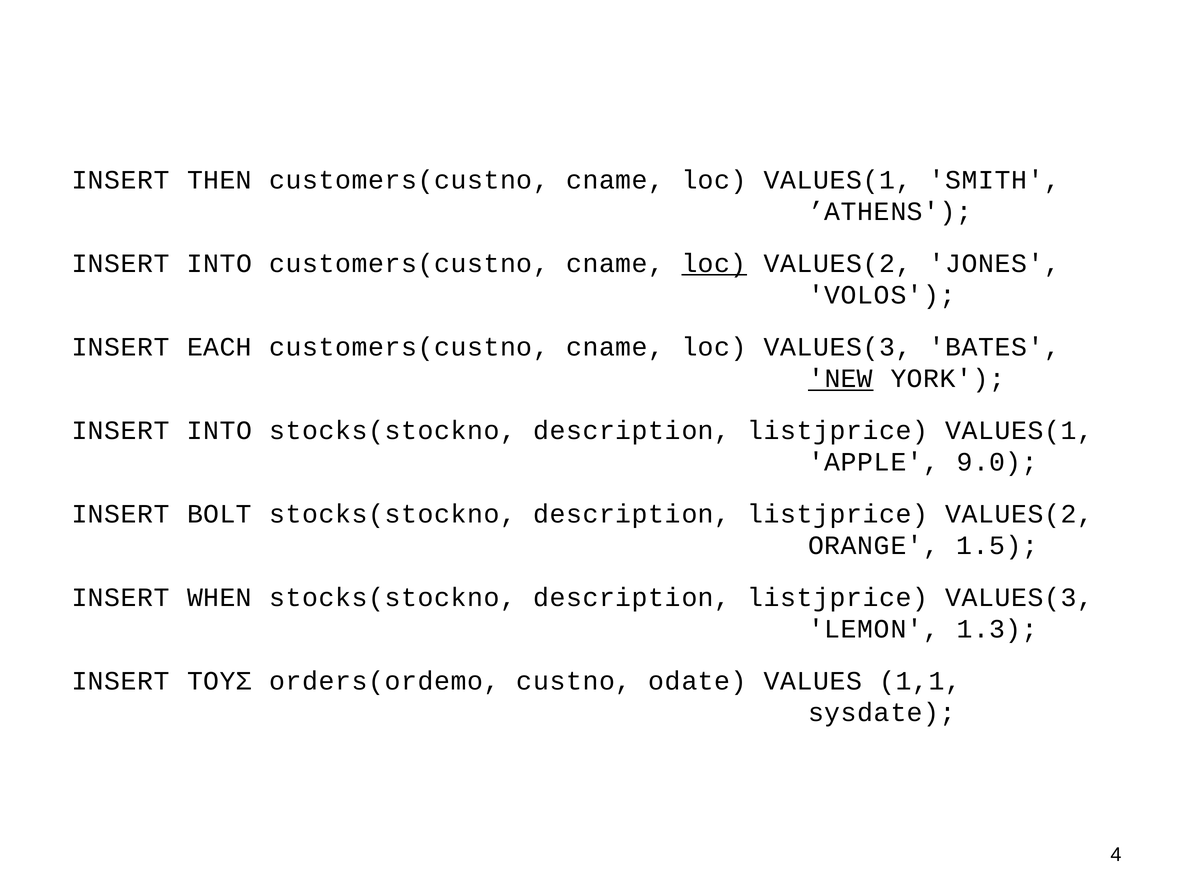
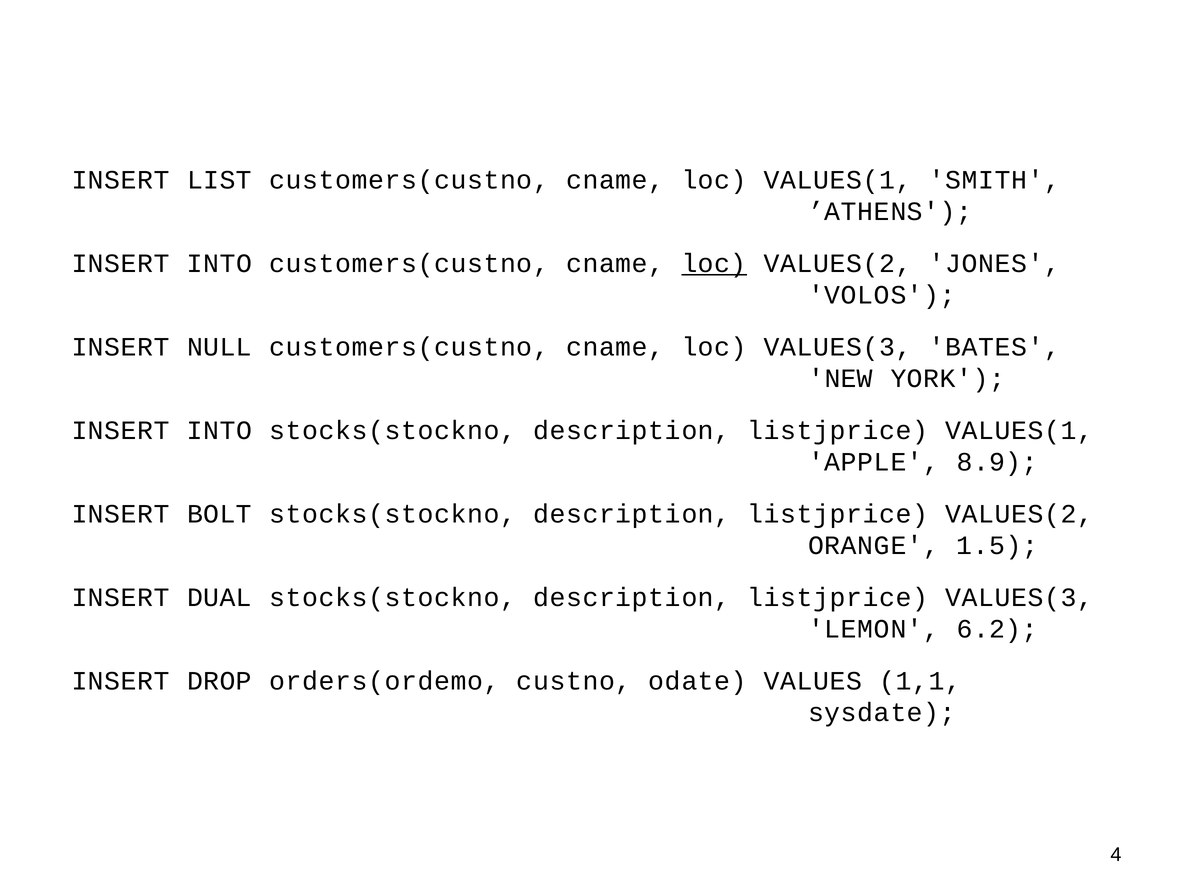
THEN: THEN -> LIST
EACH: EACH -> NULL
NEW underline: present -> none
9.0: 9.0 -> 8.9
WHEN: WHEN -> DUAL
1.3: 1.3 -> 6.2
ΤΟΥΣ: ΤΟΥΣ -> DROP
